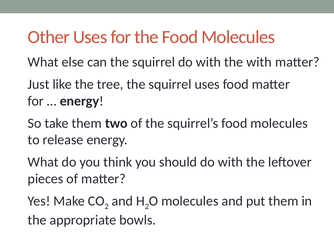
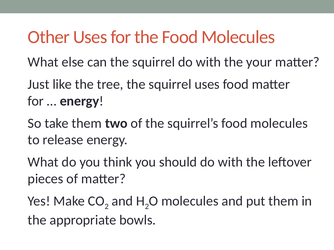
the with: with -> your
